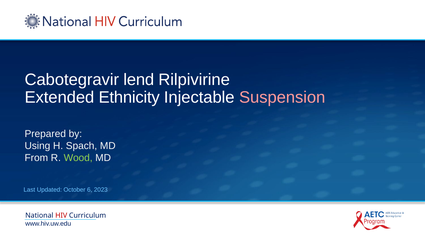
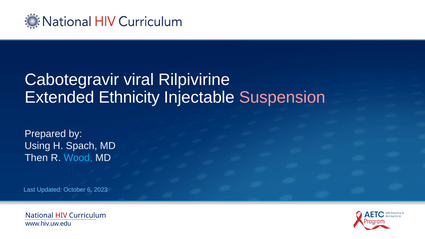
lend: lend -> viral
From: From -> Then
Wood colour: light green -> light blue
